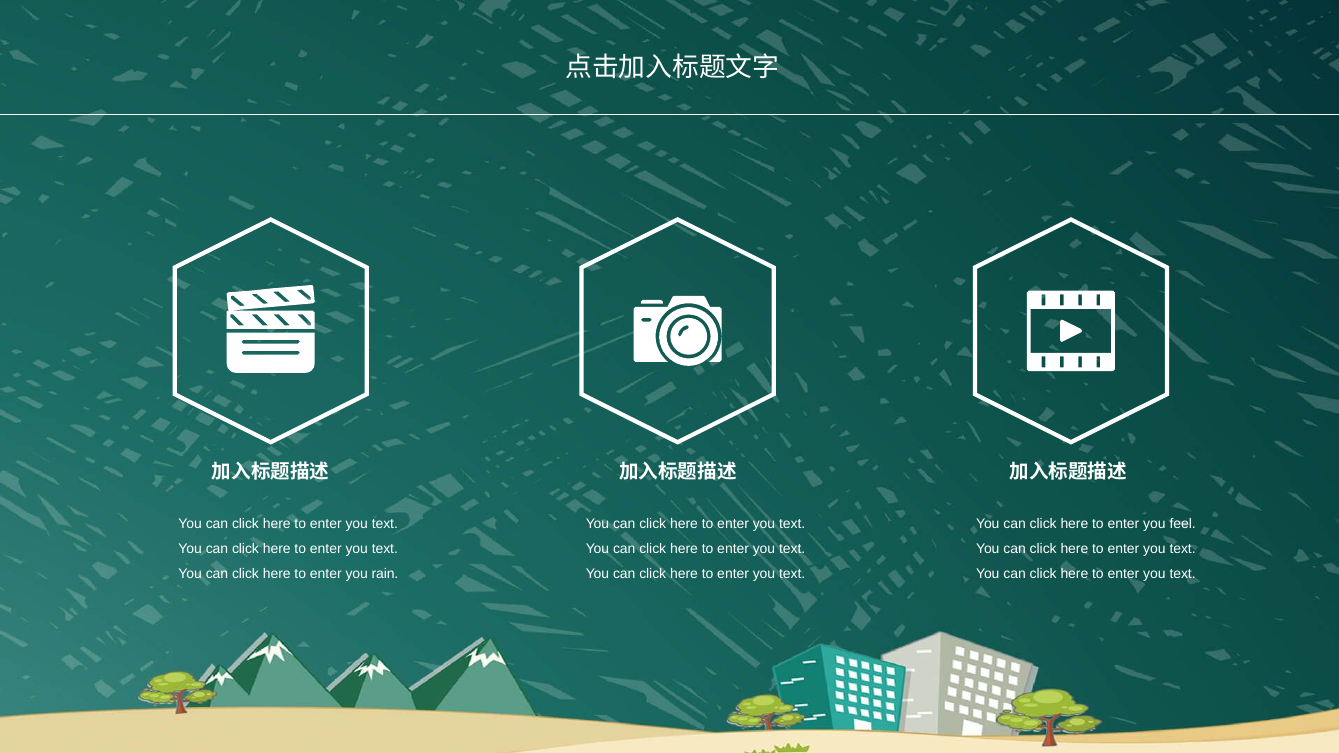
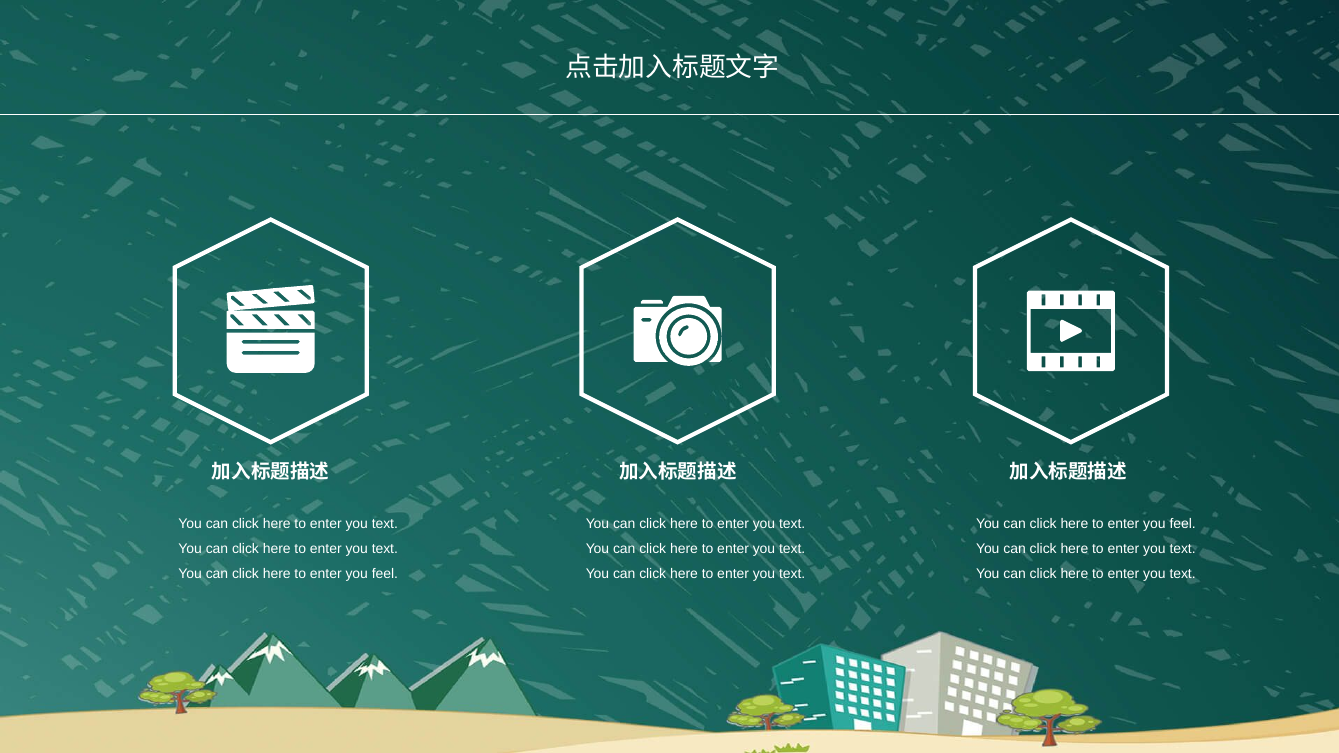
rain at (385, 574): rain -> feel
